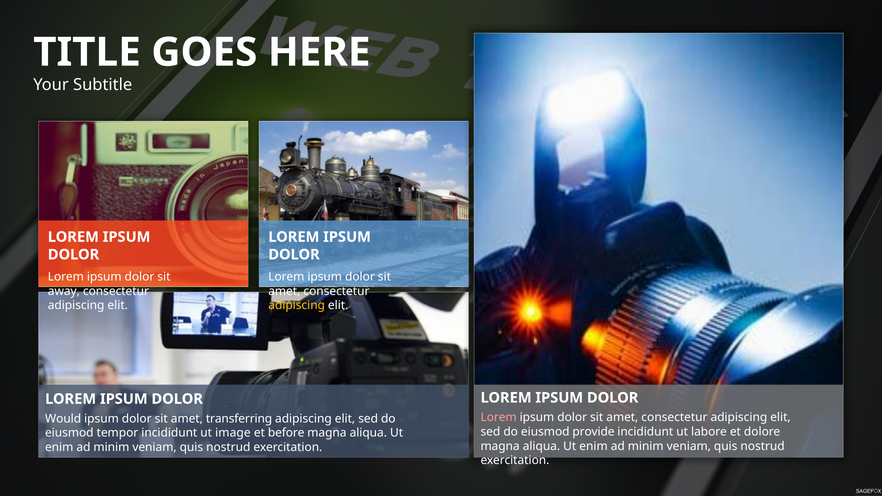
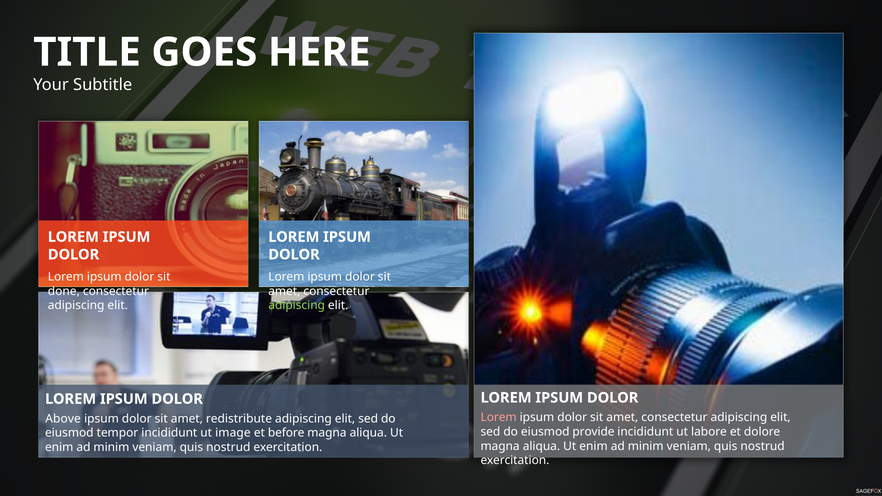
away: away -> done
adipiscing at (297, 305) colour: yellow -> light green
Would: Would -> Above
transferring: transferring -> redistribute
